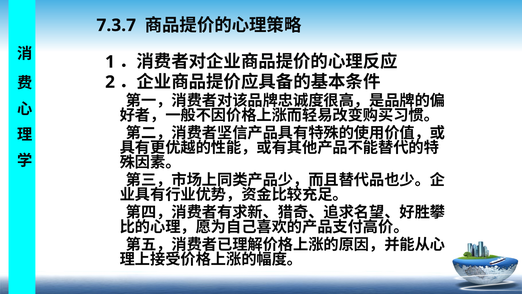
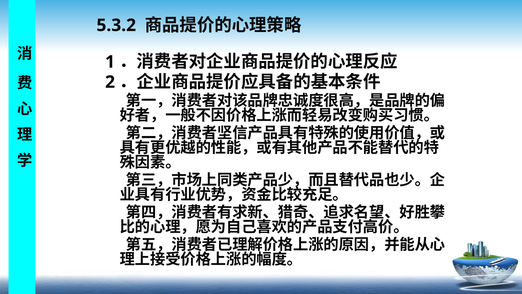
7.3.7: 7.3.7 -> 5.3.2
